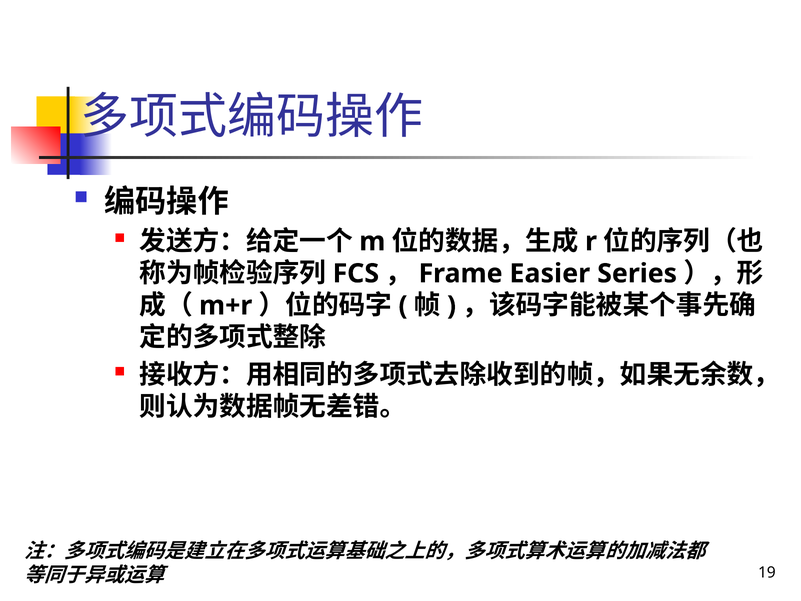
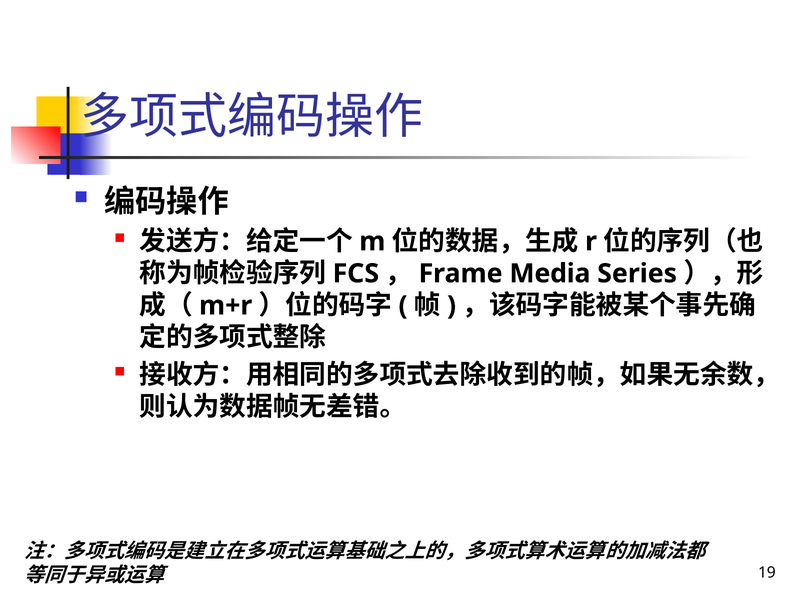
Easier: Easier -> Media
